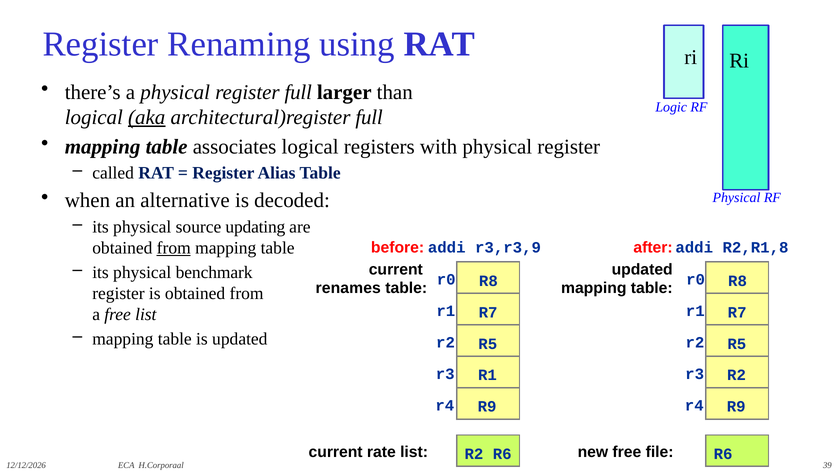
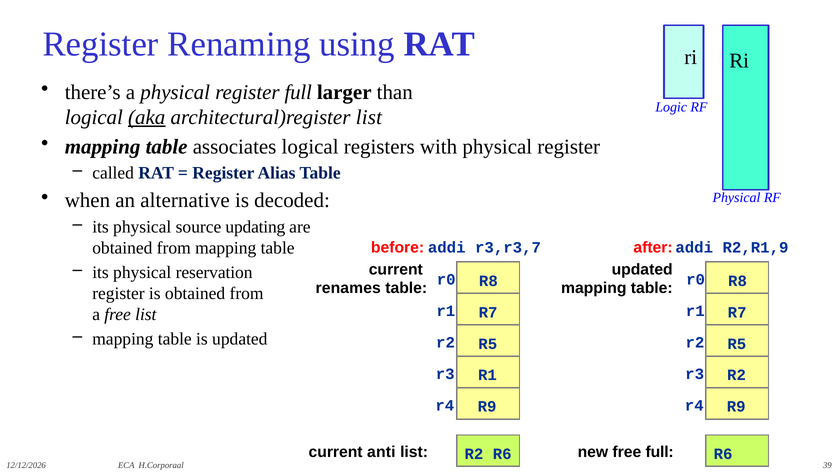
architectural)register full: full -> list
from at (174, 247) underline: present -> none
r3,r3,9: r3,r3,9 -> r3,r3,7
R2,R1,8: R2,R1,8 -> R2,R1,9
benchmark: benchmark -> reservation
rate: rate -> anti
free file: file -> full
